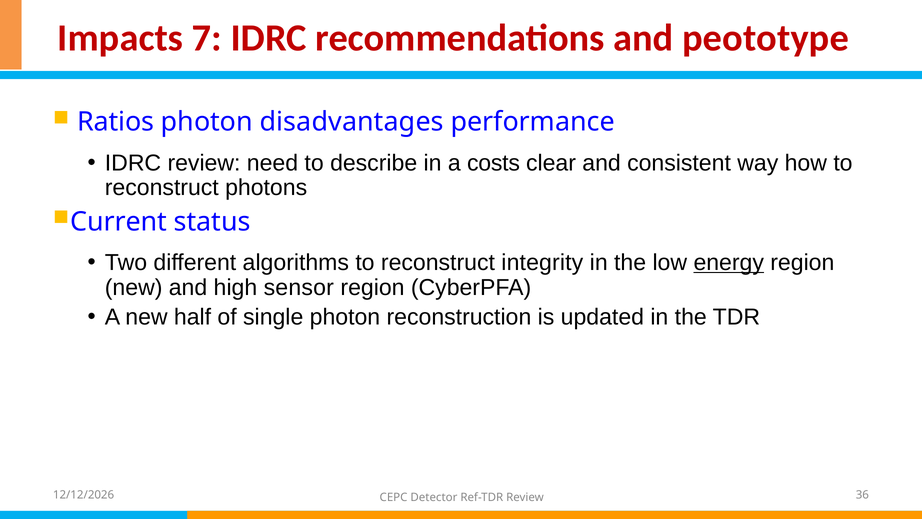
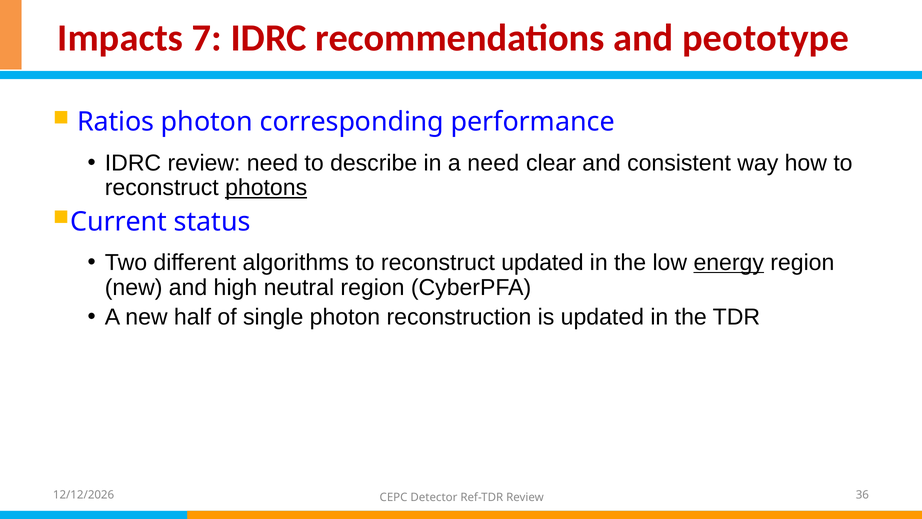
disadvantages: disadvantages -> corresponding
a costs: costs -> need
photons underline: none -> present
reconstruct integrity: integrity -> updated
sensor: sensor -> neutral
